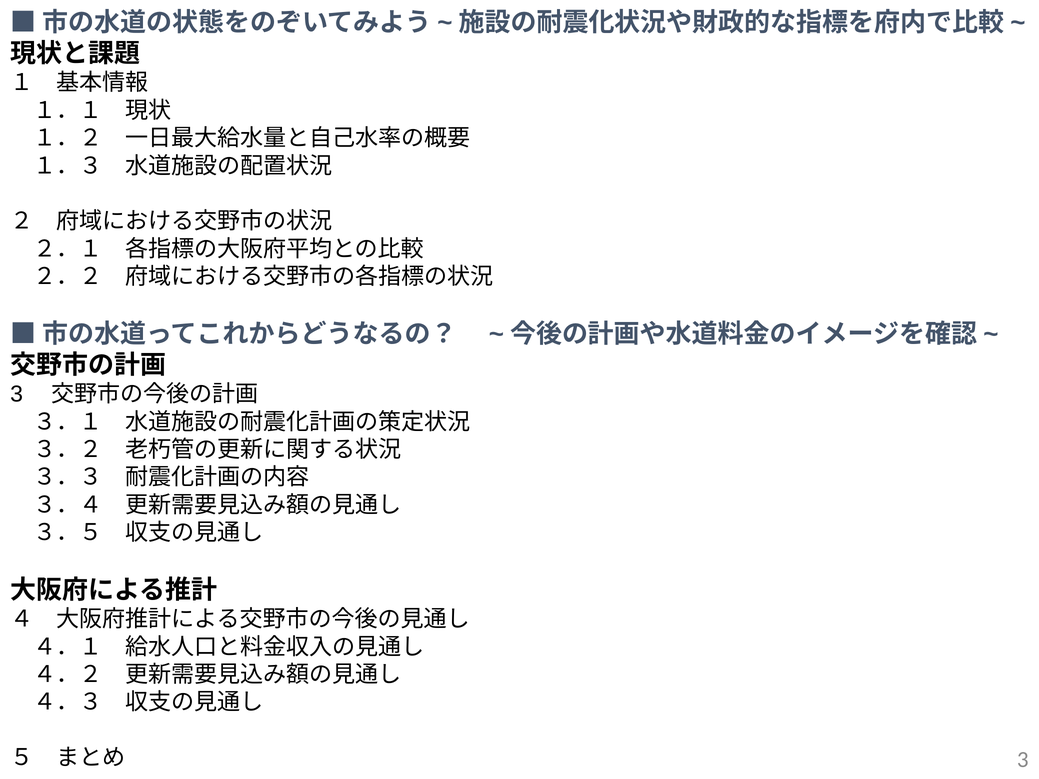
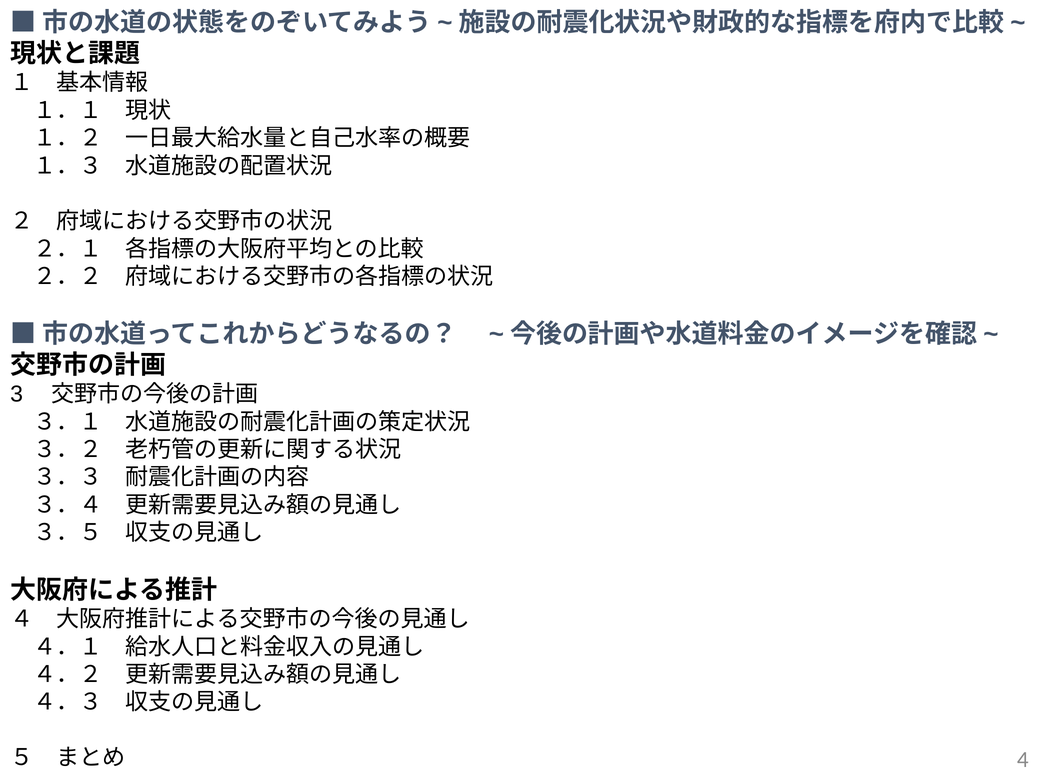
3 at (1023, 760): 3 -> 4
